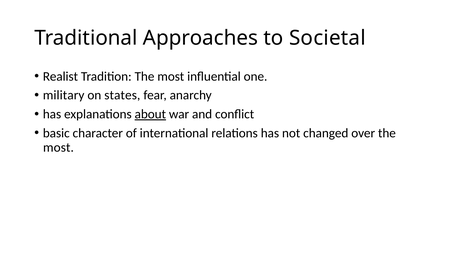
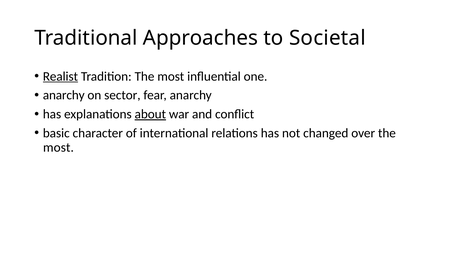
Realist underline: none -> present
military at (64, 95): military -> anarchy
states: states -> sector
